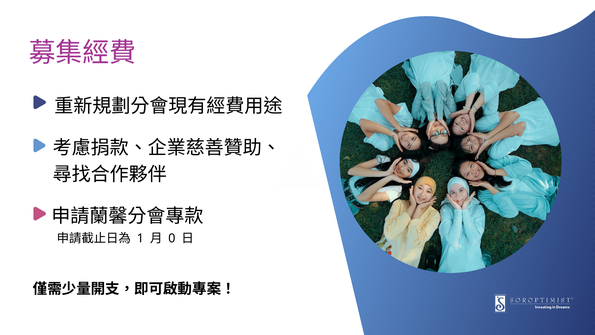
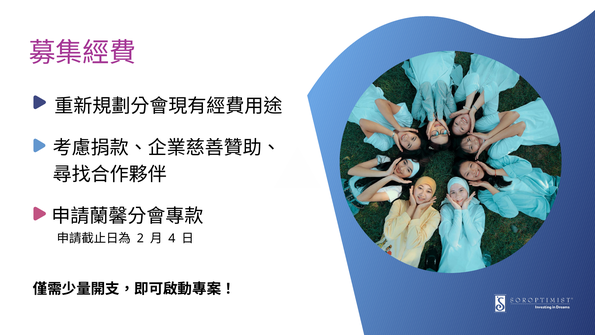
1: 1 -> 2
0: 0 -> 4
